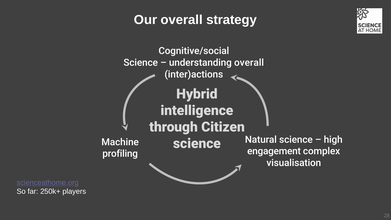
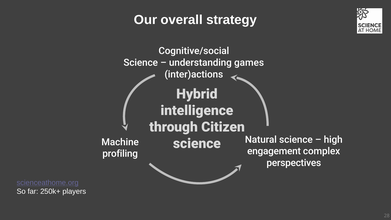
understanding overall: overall -> games
visualisation: visualisation -> perspectives
